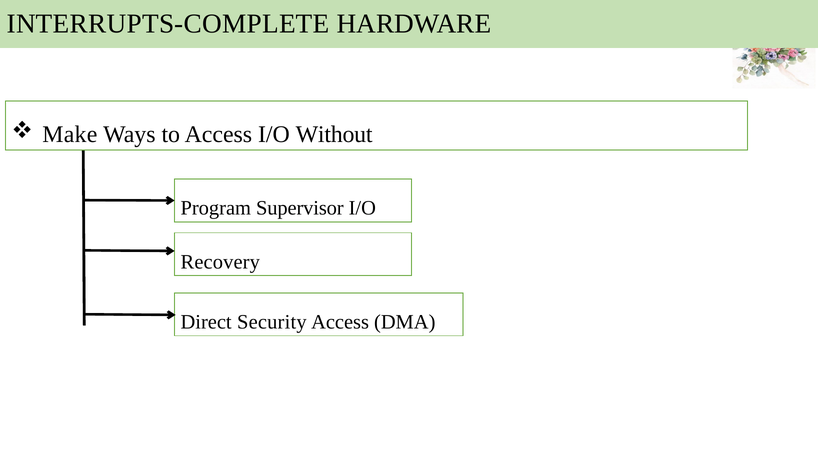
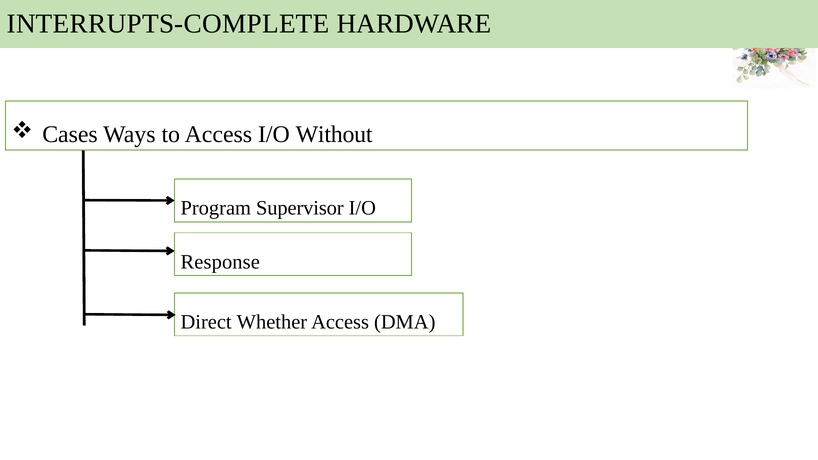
Make: Make -> Cases
Recovery: Recovery -> Response
Security: Security -> Whether
